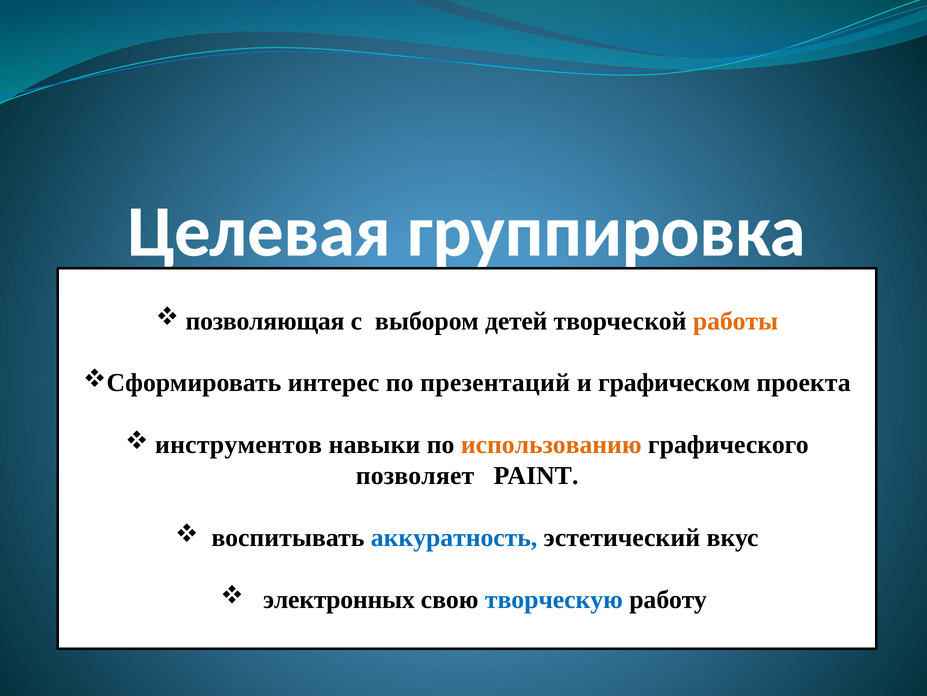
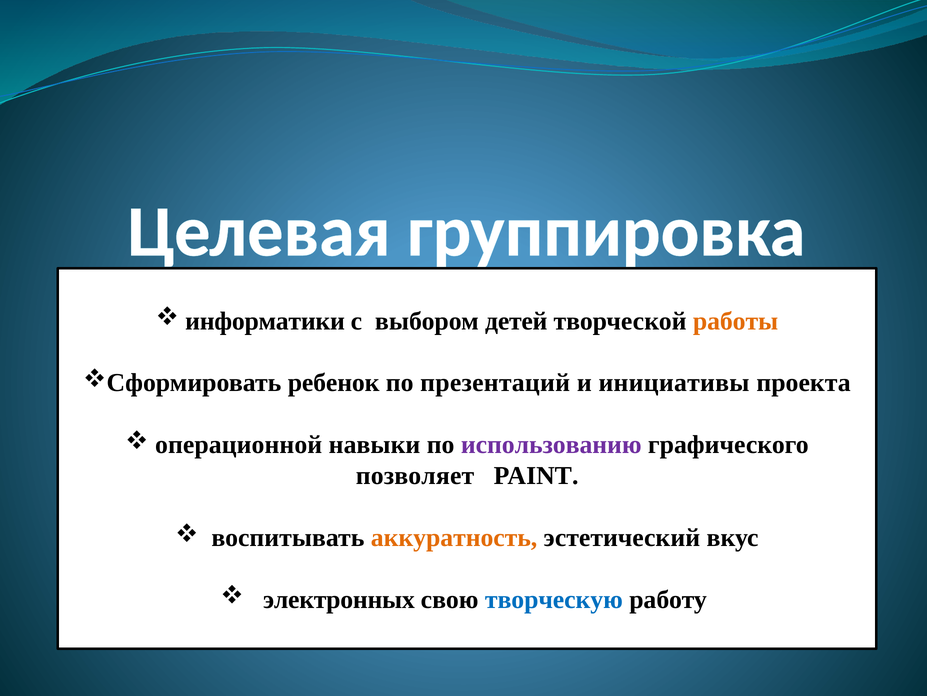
позволяющая: позволяющая -> информатики
интерес: интерес -> ребенок
графическом: графическом -> инициативы
инструментов: инструментов -> операционной
использованию colour: orange -> purple
аккуратность colour: blue -> orange
